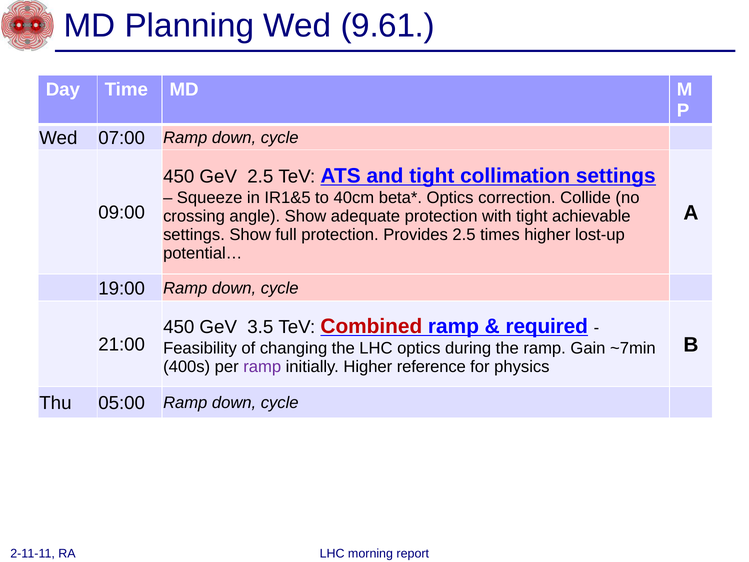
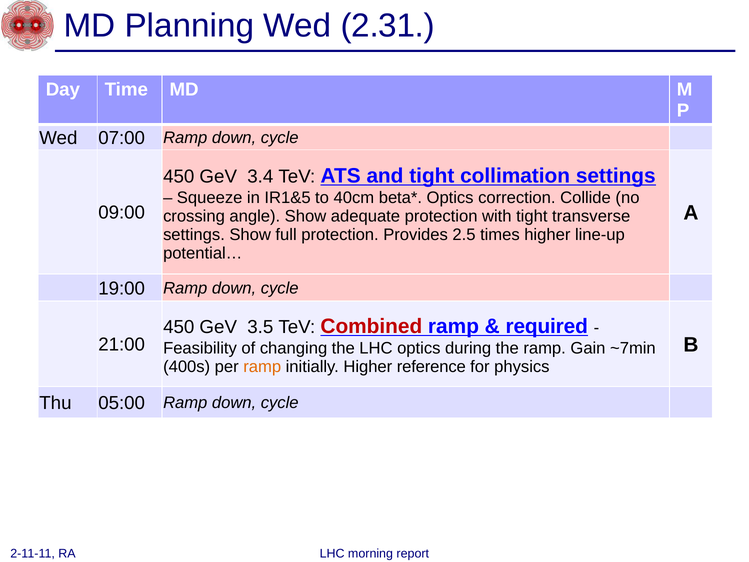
9.61: 9.61 -> 2.31
2.5 at (260, 176): 2.5 -> 3.4
achievable: achievable -> transverse
lost-up: lost-up -> line-up
ramp at (262, 366) colour: purple -> orange
